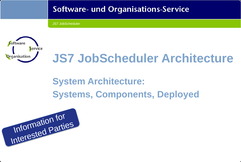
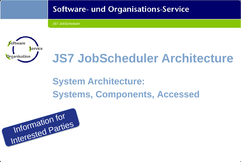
Deployed: Deployed -> Accessed
